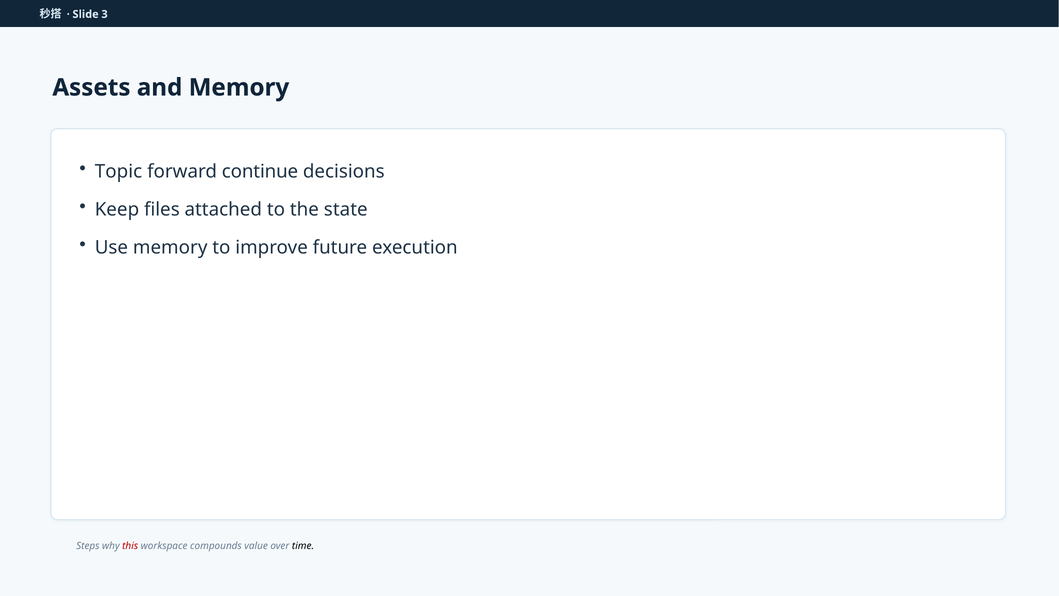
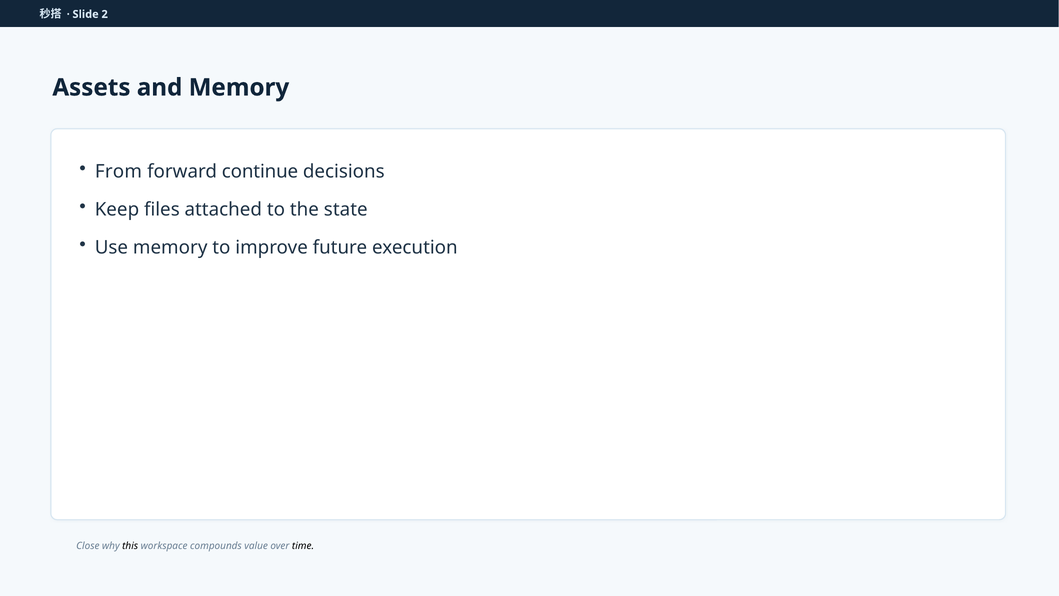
3: 3 -> 2
Topic: Topic -> From
Steps: Steps -> Close
this colour: red -> black
